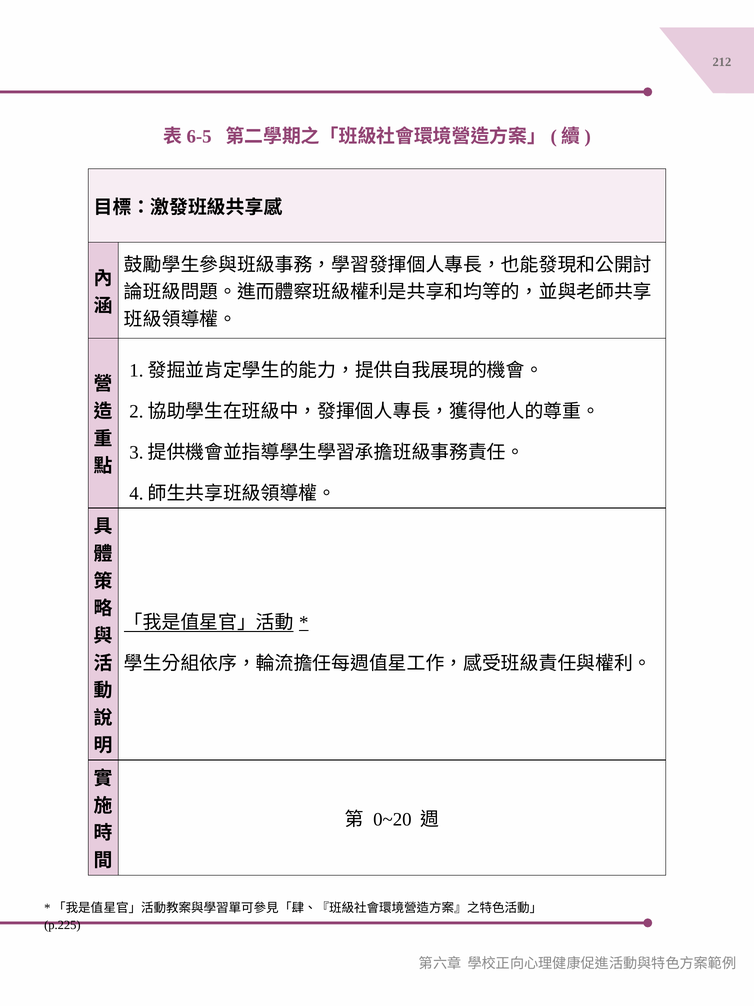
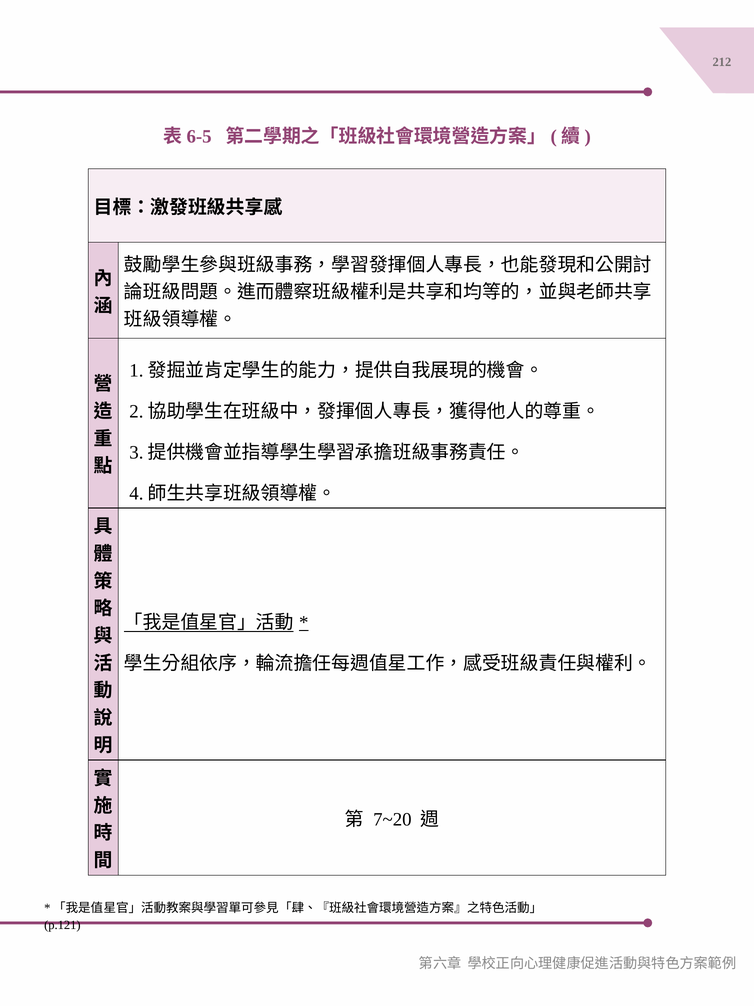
0~20: 0~20 -> 7~20
p.225: p.225 -> p.121
